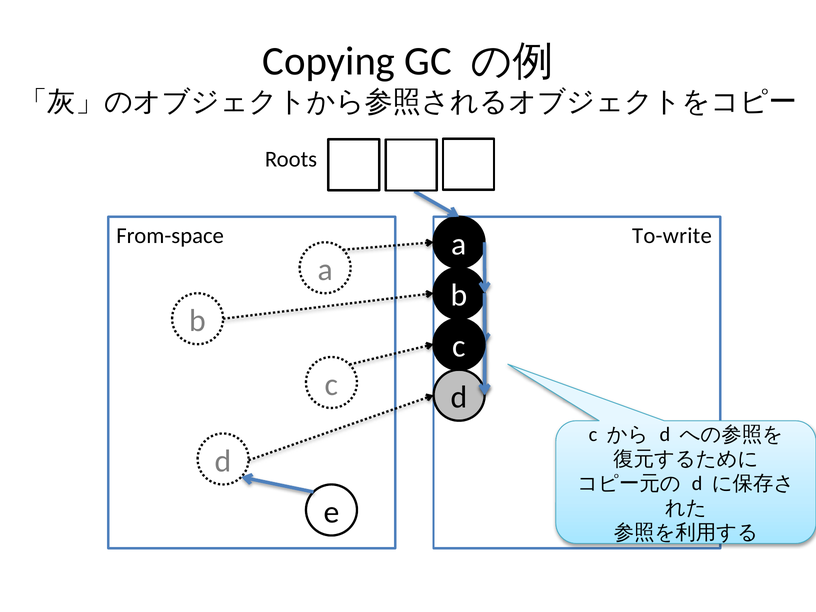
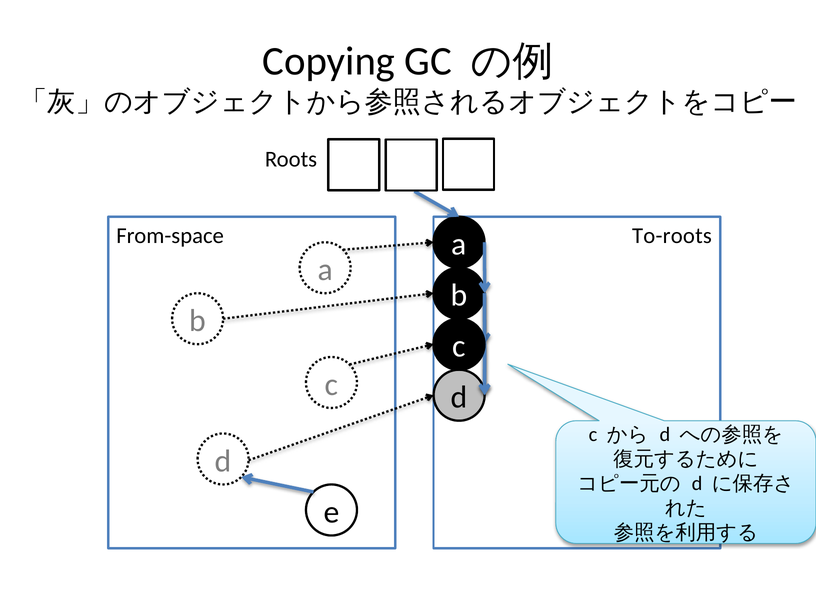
To-write: To-write -> To-roots
